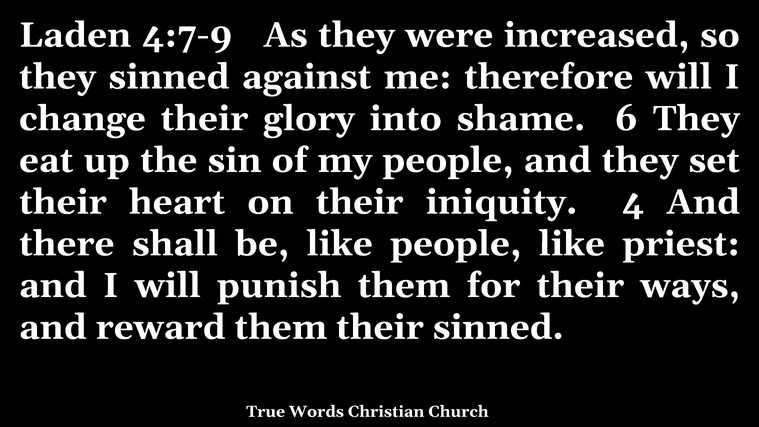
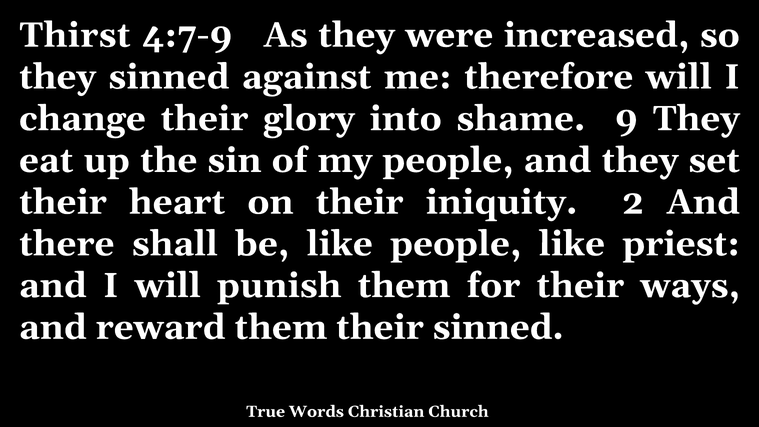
Laden: Laden -> Thirst
6: 6 -> 9
4: 4 -> 2
